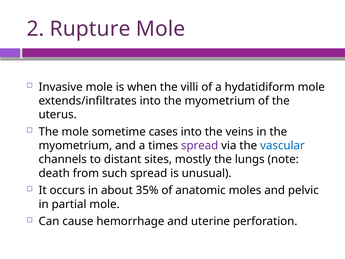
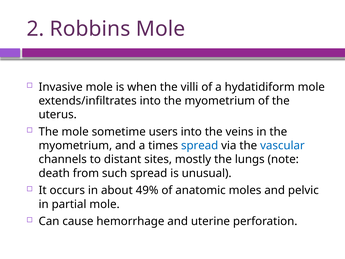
Rupture: Rupture -> Robbins
cases: cases -> users
spread at (200, 145) colour: purple -> blue
35%: 35% -> 49%
